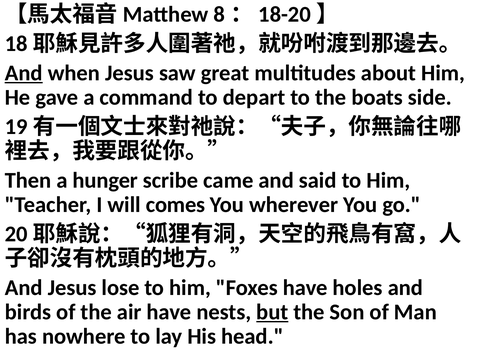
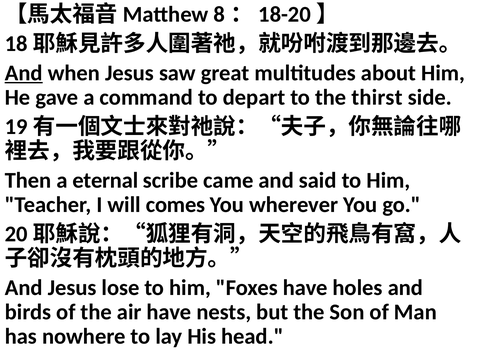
boats: boats -> thirst
hunger: hunger -> eternal
but underline: present -> none
